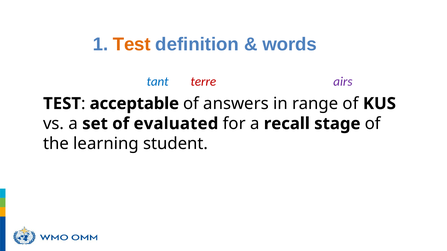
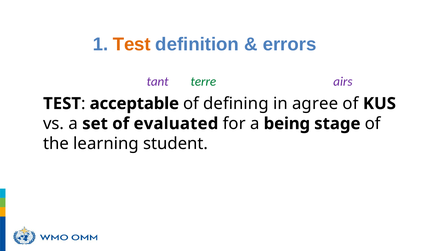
words: words -> errors
tant colour: blue -> purple
terre colour: red -> green
answers: answers -> defining
range: range -> agree
recall: recall -> being
